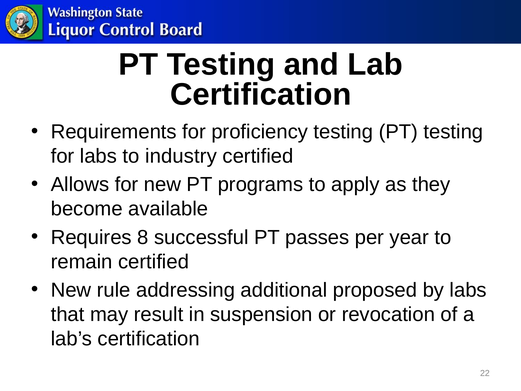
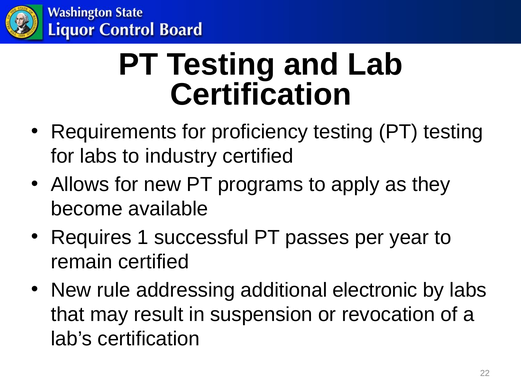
8: 8 -> 1
proposed: proposed -> electronic
